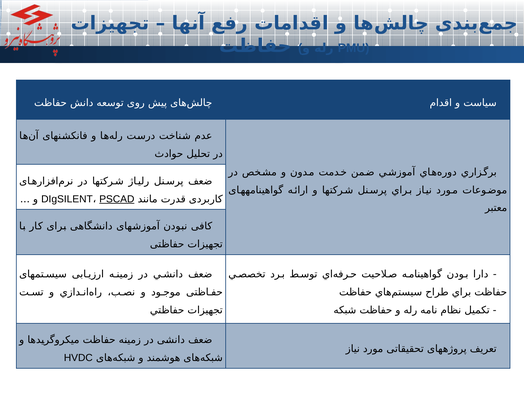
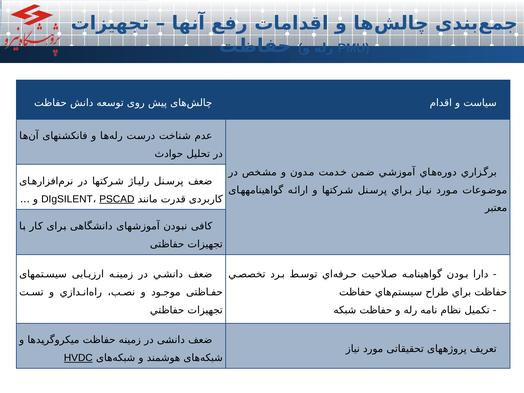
HVDC underline: none -> present
